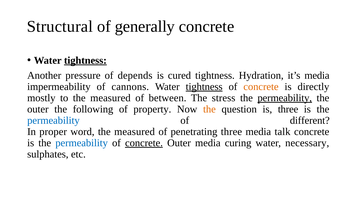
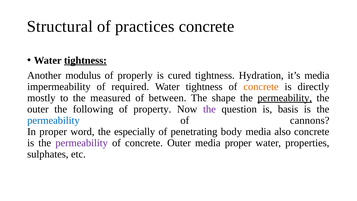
generally: generally -> practices
pressure: pressure -> modulus
depends: depends -> properly
cannons: cannons -> required
tightness at (204, 87) underline: present -> none
stress: stress -> shape
the at (209, 109) colour: orange -> purple
is three: three -> basis
different: different -> cannons
word the measured: measured -> especially
penetrating three: three -> body
talk: talk -> also
permeability at (82, 143) colour: blue -> purple
concrete at (144, 143) underline: present -> none
media curing: curing -> proper
necessary: necessary -> properties
